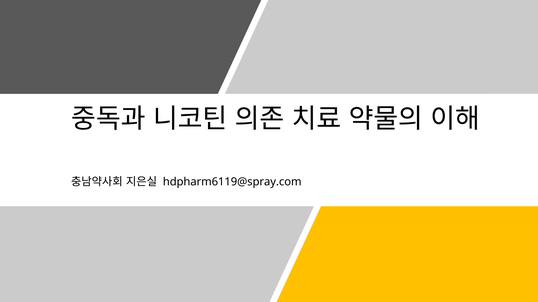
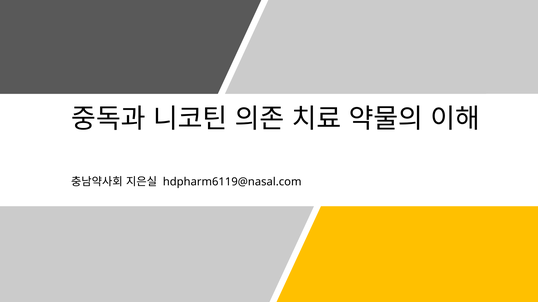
hdpharm6119@spray.com: hdpharm6119@spray.com -> hdpharm6119@nasal.com
